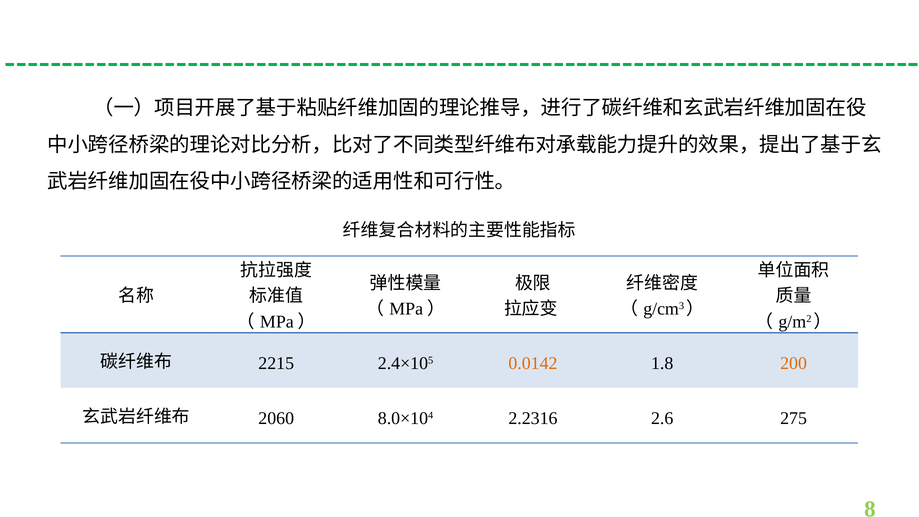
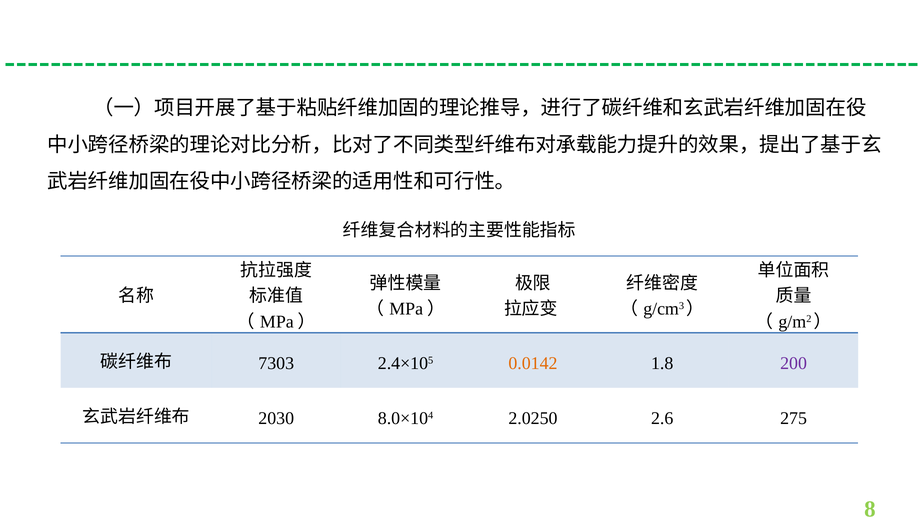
2215: 2215 -> 7303
200 colour: orange -> purple
2060: 2060 -> 2030
2.2316: 2.2316 -> 2.0250
